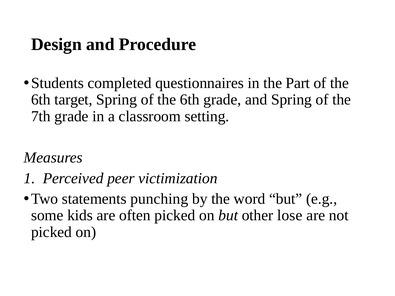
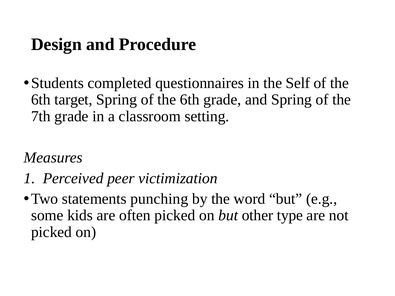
Part: Part -> Self
lose: lose -> type
